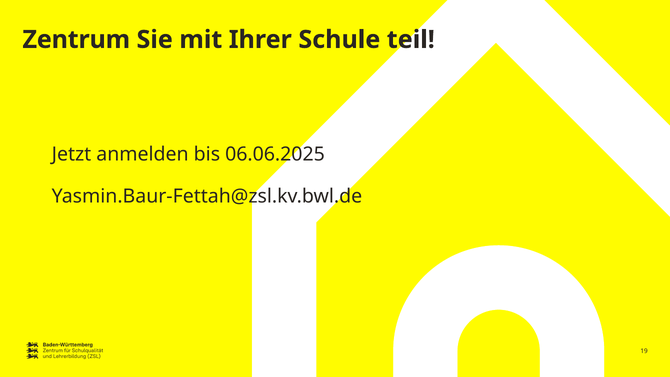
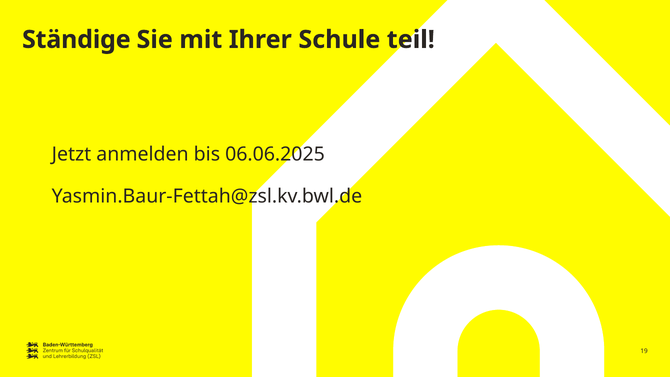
Zentrum: Zentrum -> Ständige
